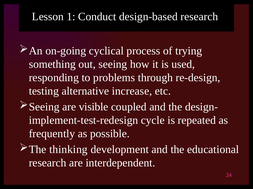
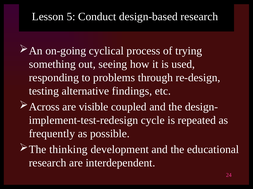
1: 1 -> 5
increase: increase -> findings
Seeing at (44, 107): Seeing -> Across
